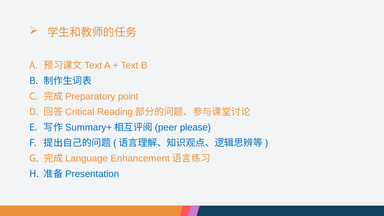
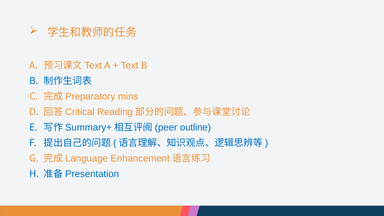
point: point -> mins
please: please -> outline
